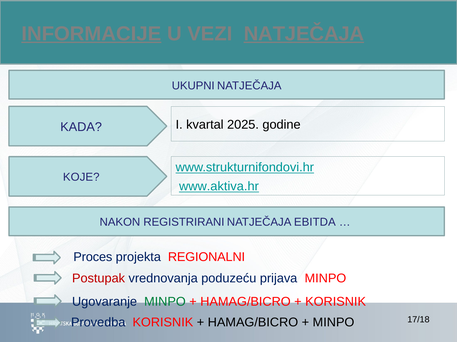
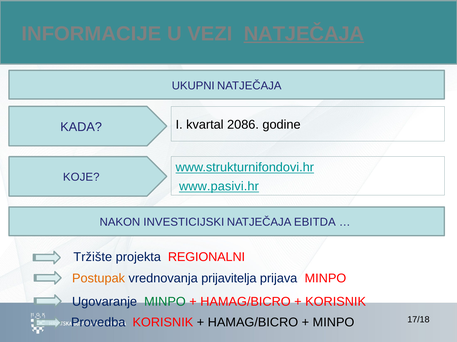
INFORMACIJE underline: present -> none
2025: 2025 -> 2086
www.aktiva.hr: www.aktiva.hr -> www.pasivi.hr
REGISTRIRANI: REGISTRIRANI -> INVESTICIJSKI
Proces: Proces -> Tržište
Postupak colour: red -> orange
poduzeću: poduzeću -> prijavitelja
